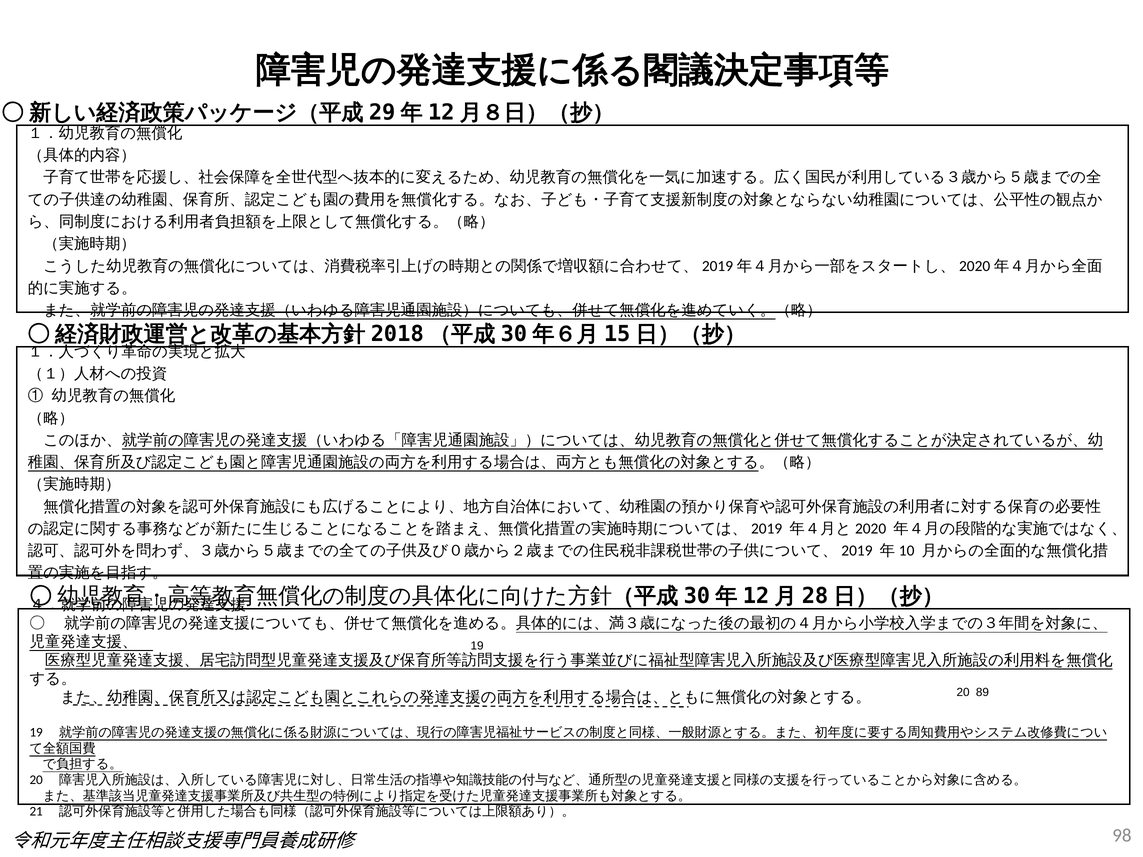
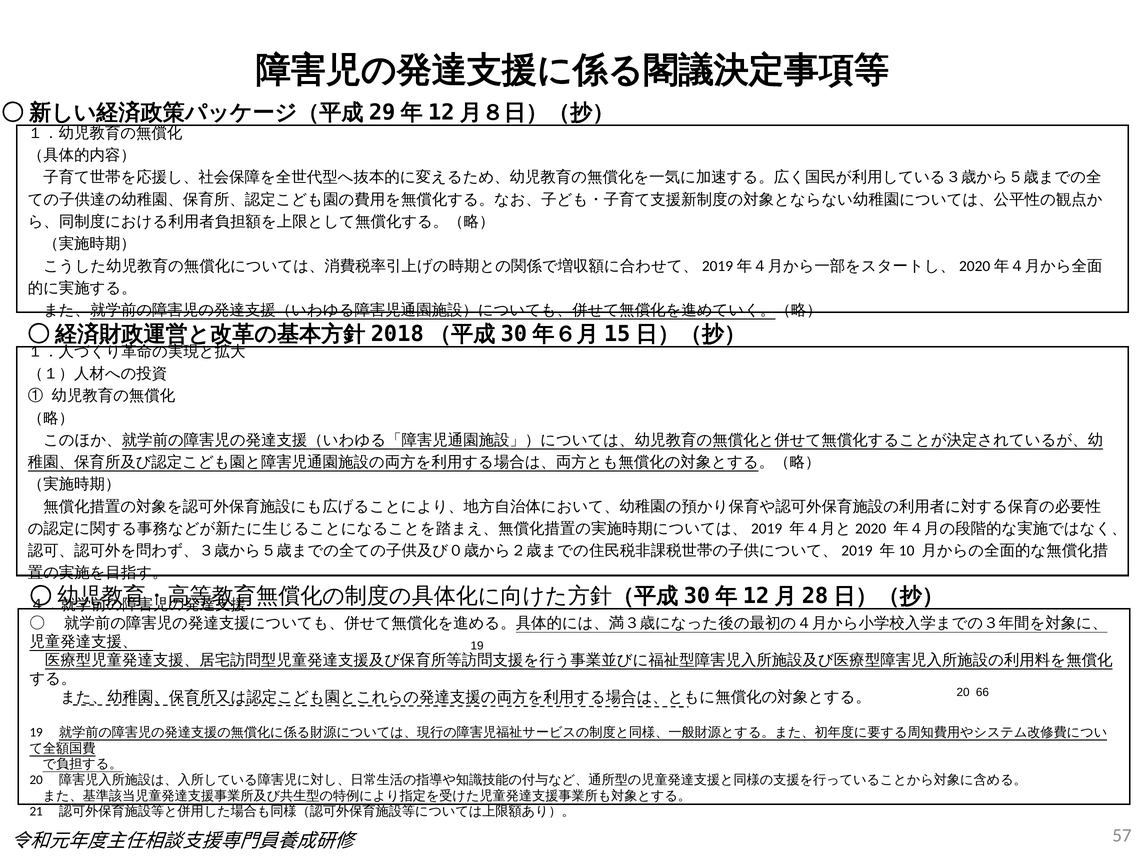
89: 89 -> 66
98: 98 -> 57
